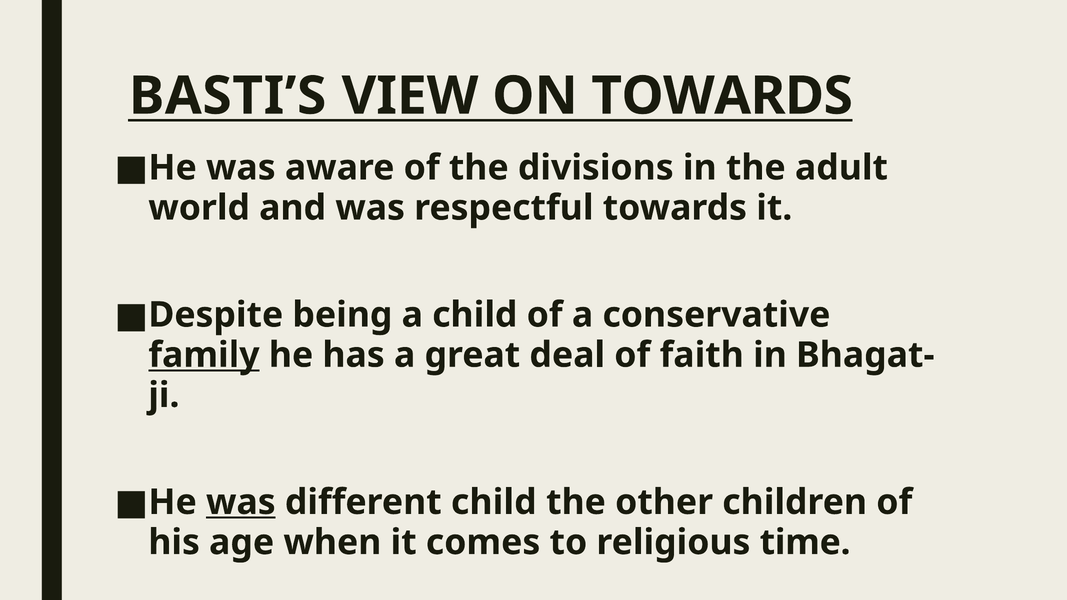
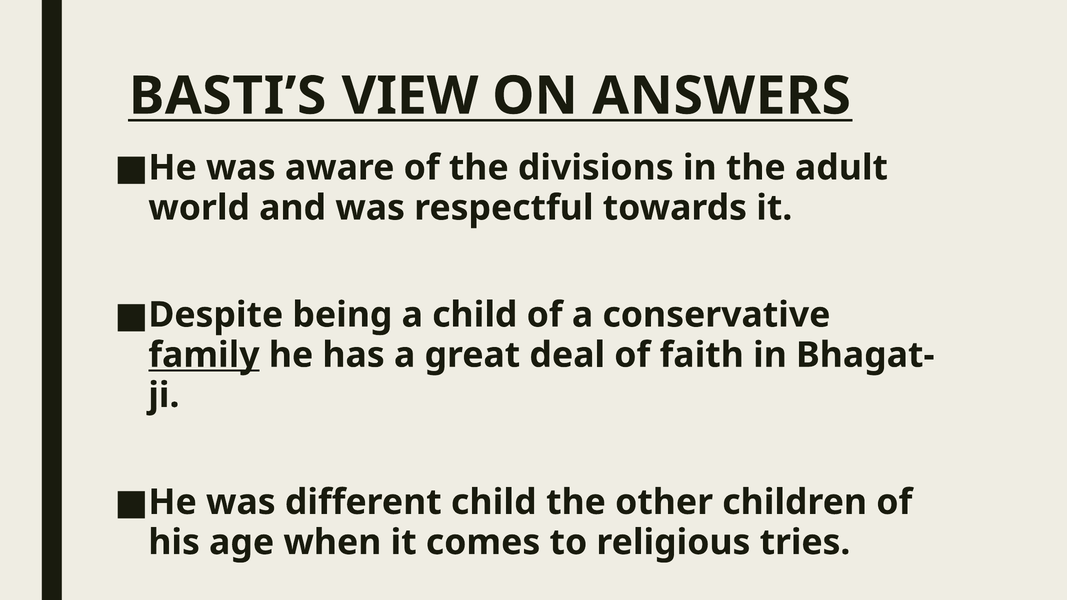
ON TOWARDS: TOWARDS -> ANSWERS
was at (241, 502) underline: present -> none
time: time -> tries
